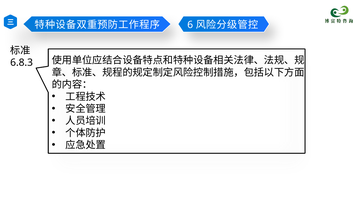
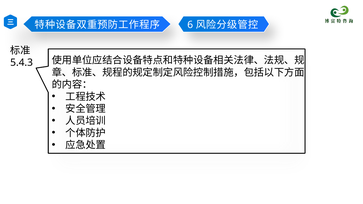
6.8.3: 6.8.3 -> 5.4.3
